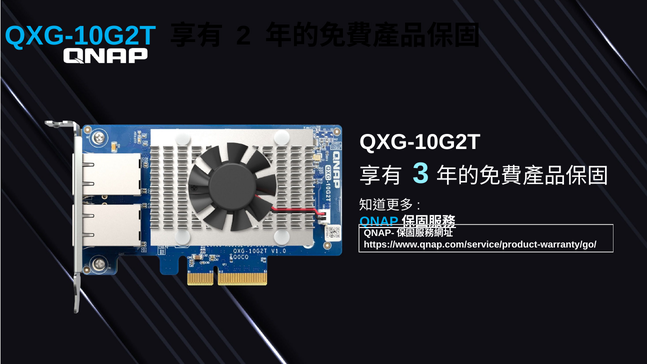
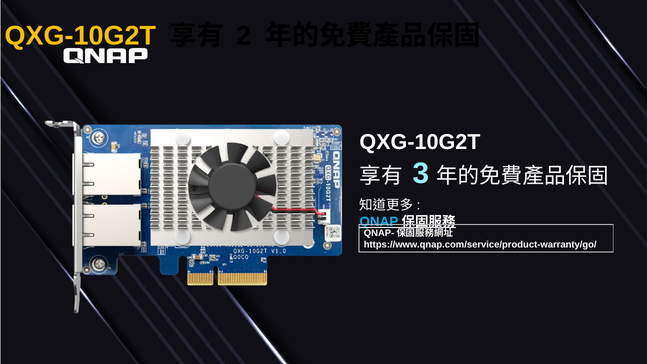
QXG-10G2T at (80, 36) colour: light blue -> yellow
